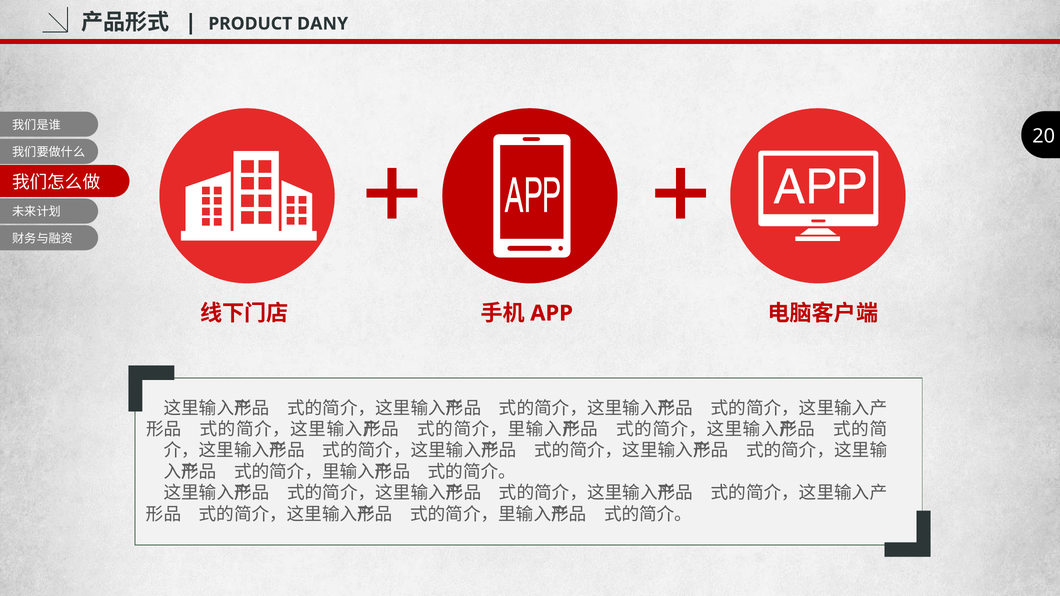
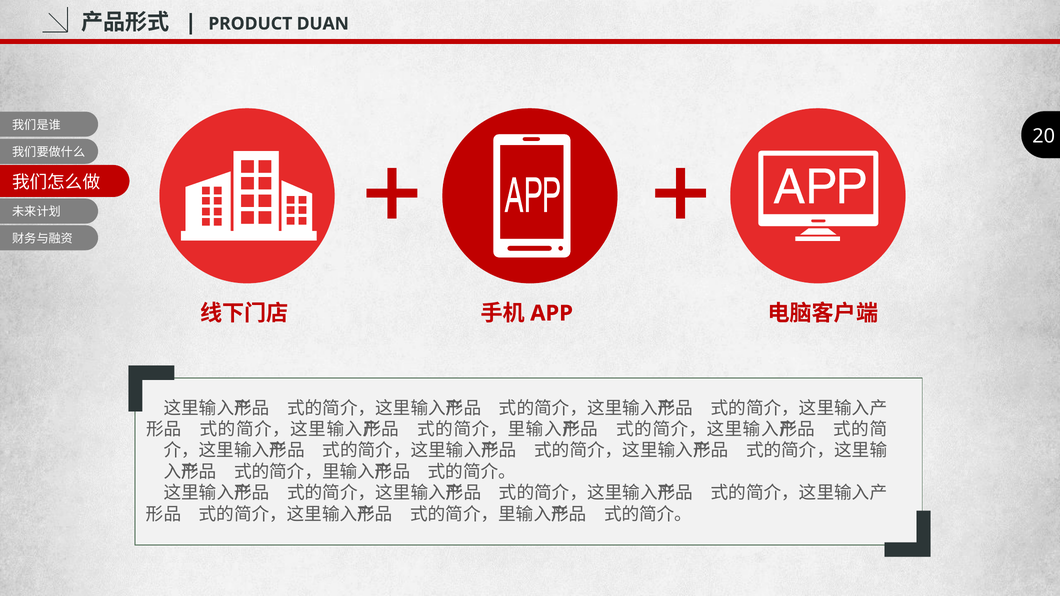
DANY: DANY -> DUAN
